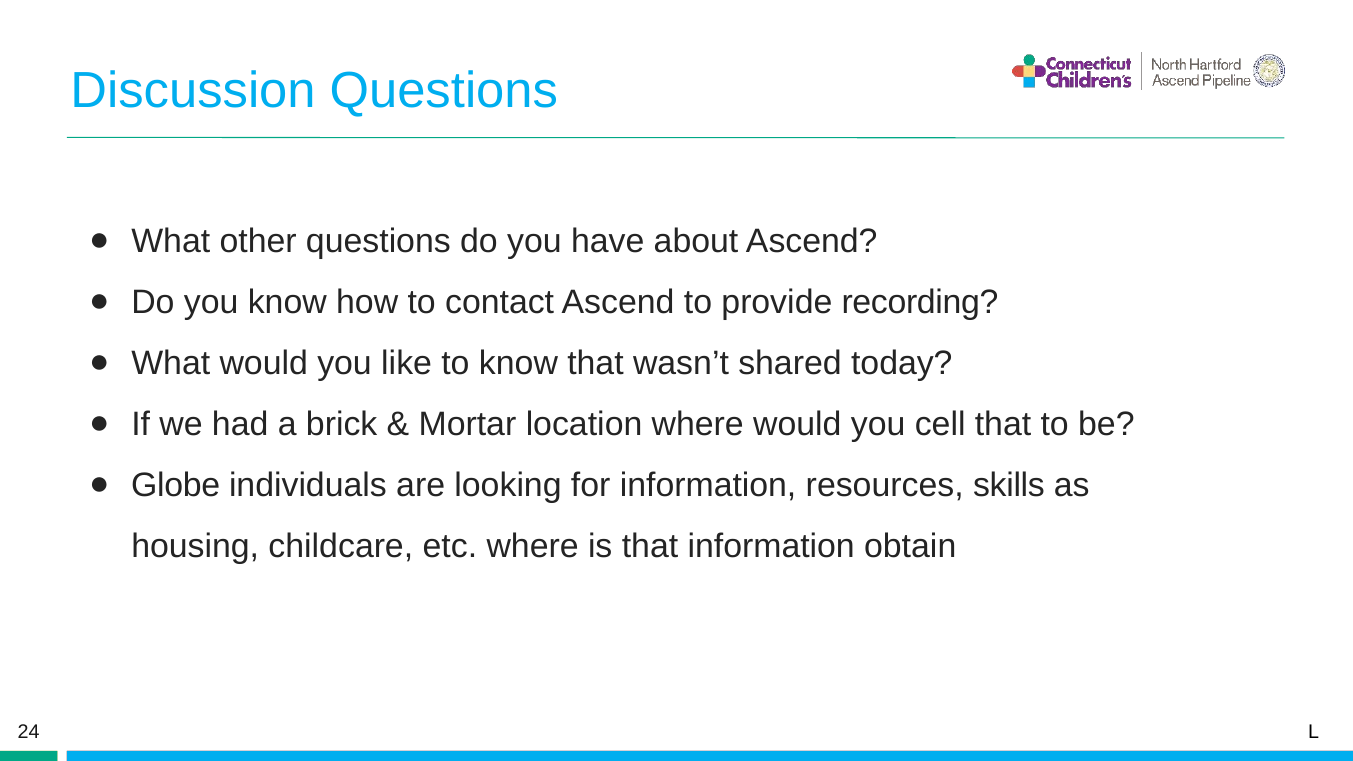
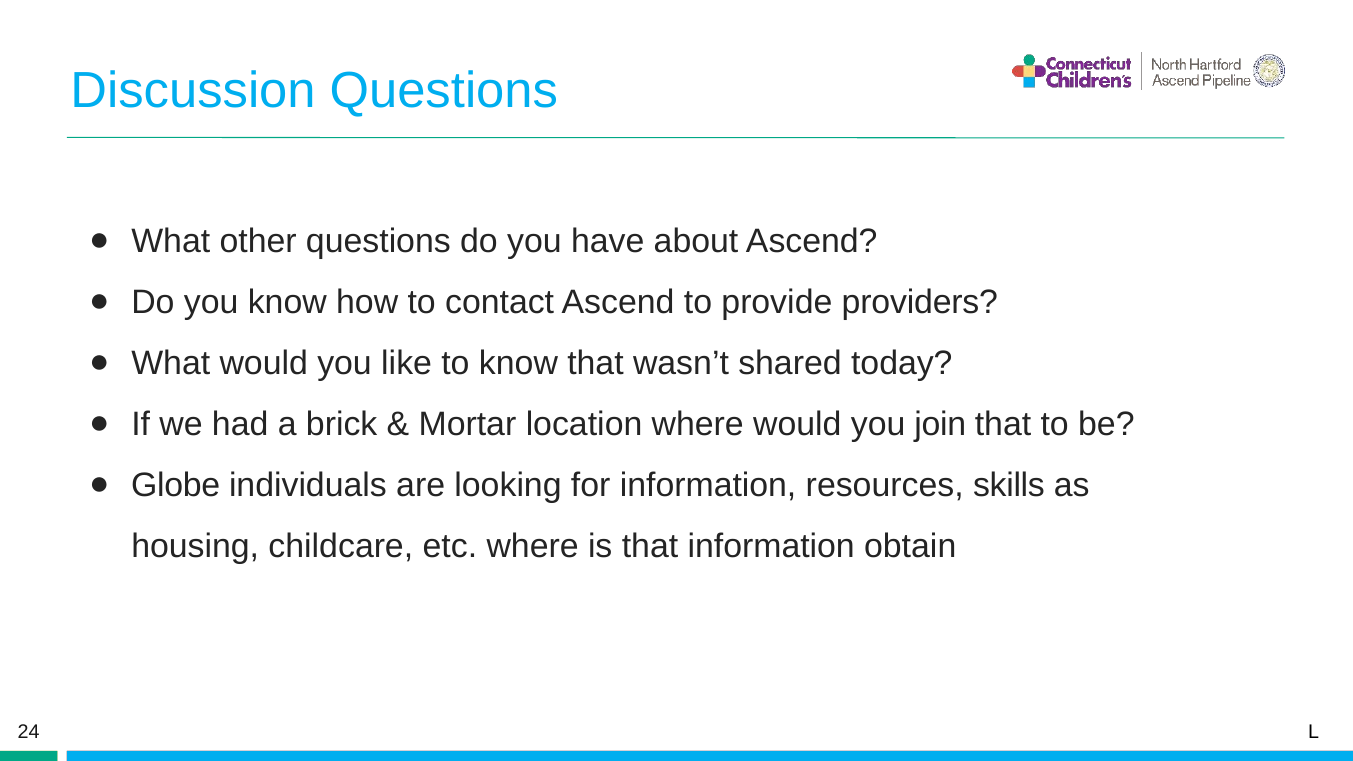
recording: recording -> providers
cell: cell -> join
